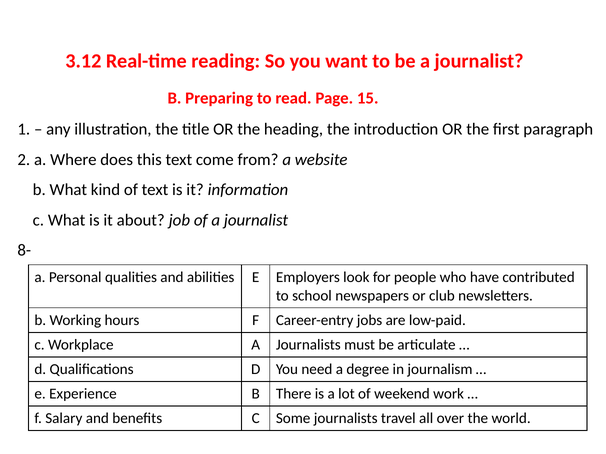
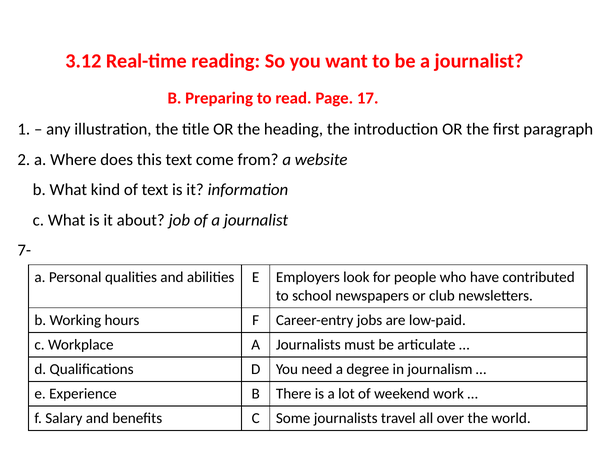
15: 15 -> 17
8-: 8- -> 7-
